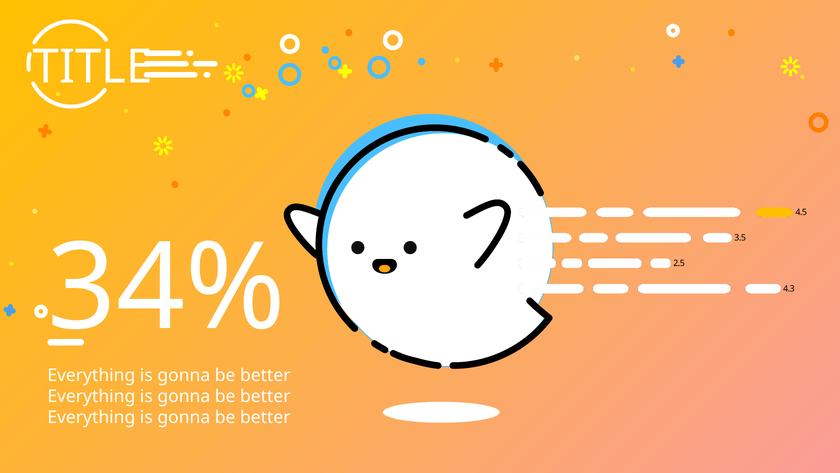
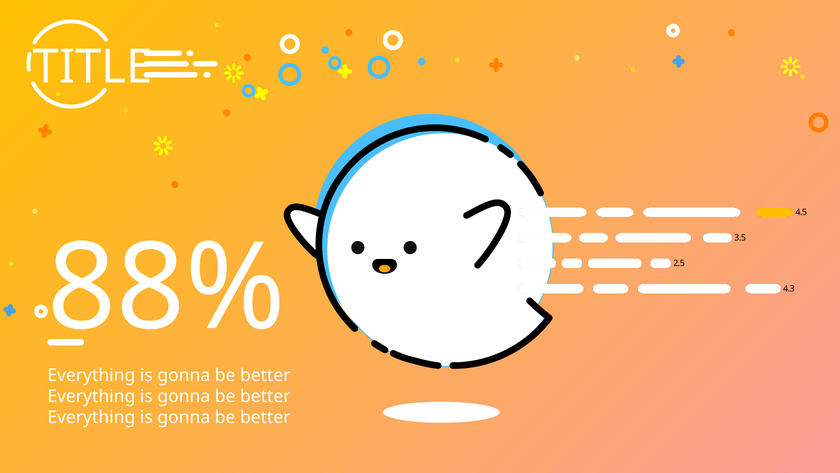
34%: 34% -> 88%
